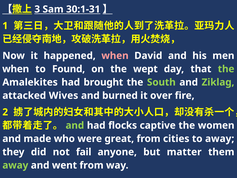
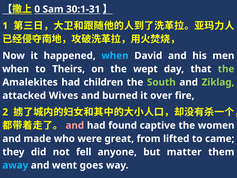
3: 3 -> 0
when at (115, 56) colour: pink -> light blue
Found: Found -> Theirs
brought: brought -> children
and at (75, 125) colour: light green -> pink
flocks: flocks -> found
cities: cities -> lifted
to away: away -> came
fail: fail -> fell
away at (15, 165) colour: light green -> light blue
went from: from -> goes
